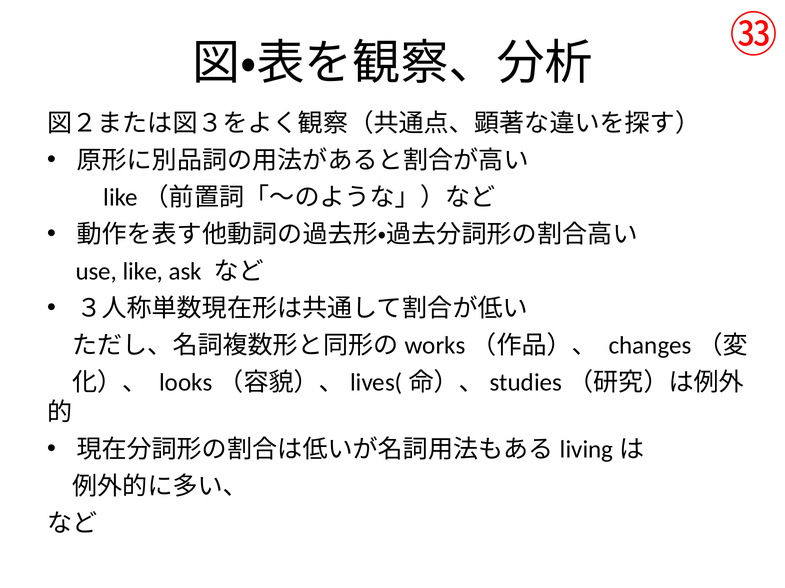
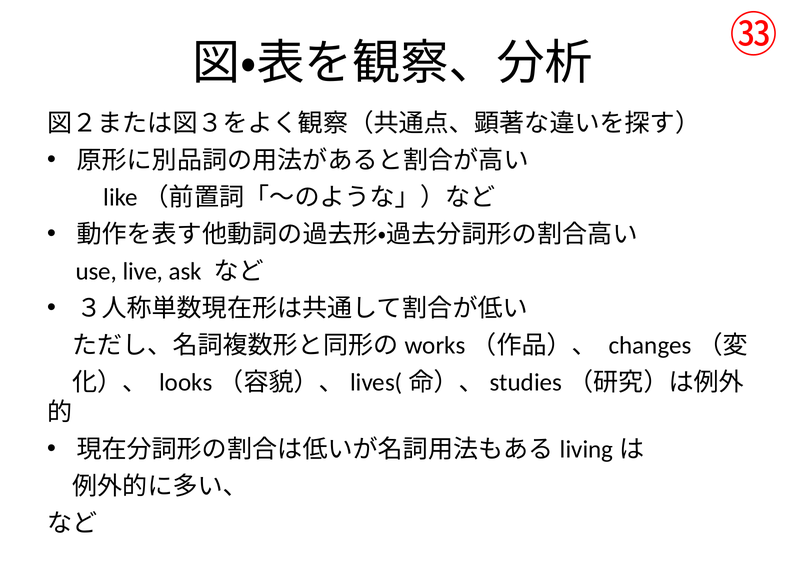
like: like -> live
